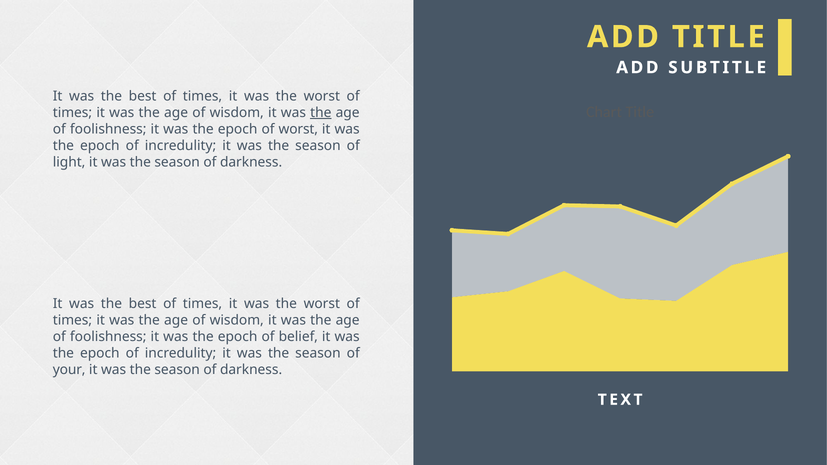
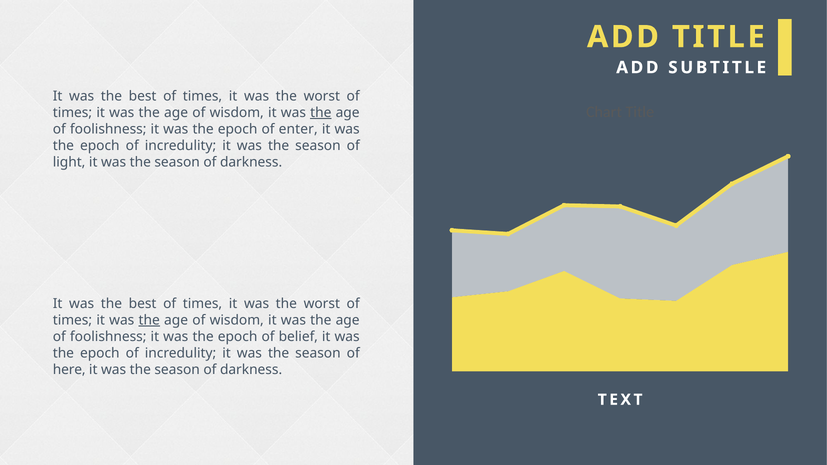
of worst: worst -> enter
the at (149, 320) underline: none -> present
your: your -> here
